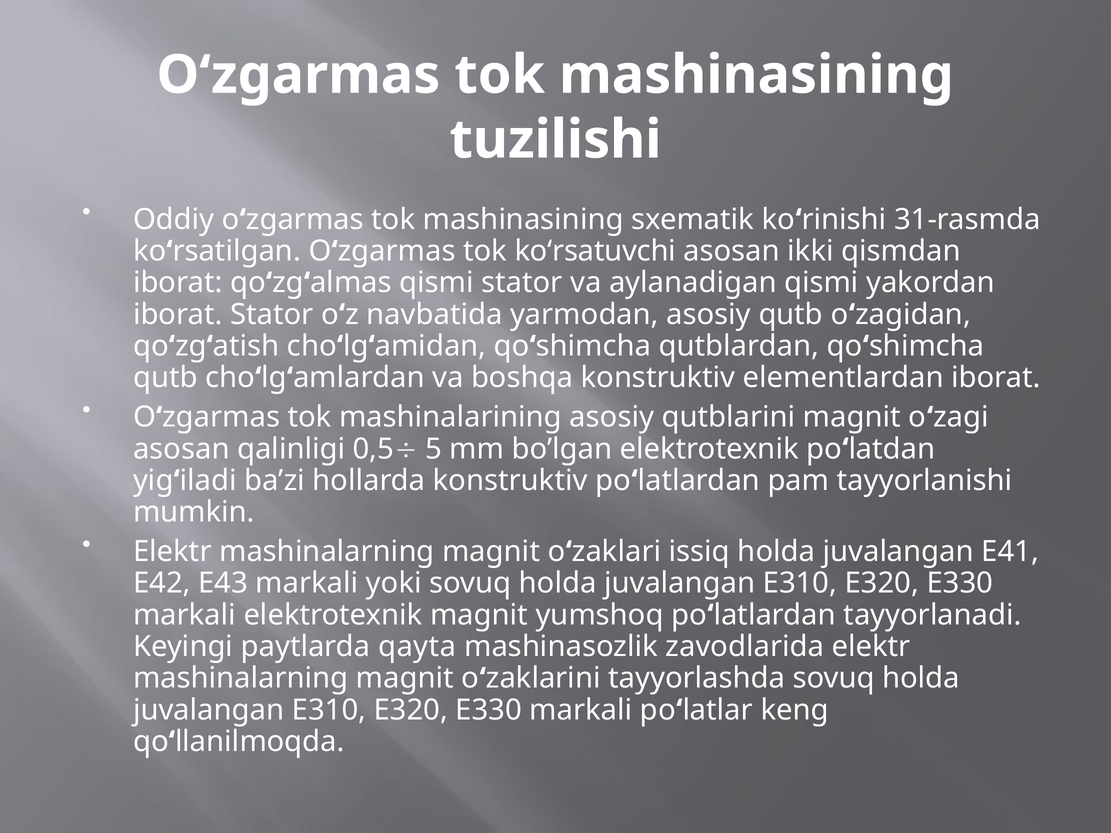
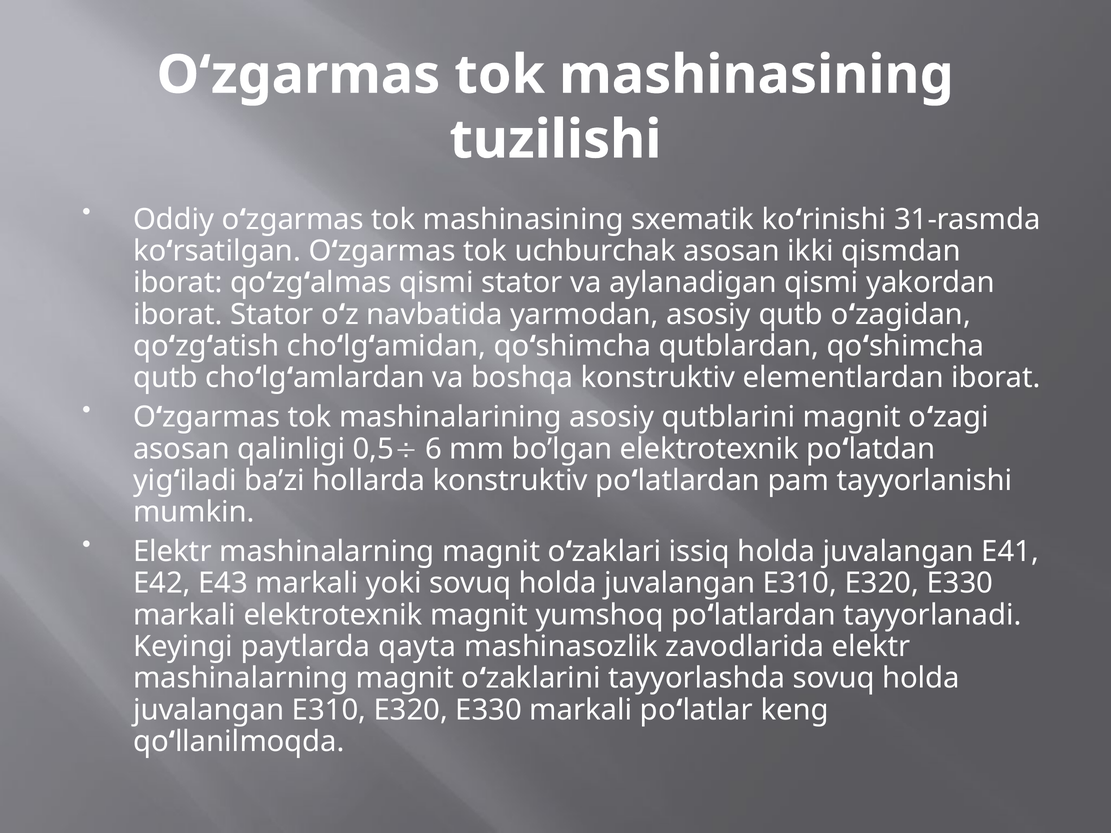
koʻrsatuvchi: koʻrsatuvchi -> uchburchak
5: 5 -> 6
